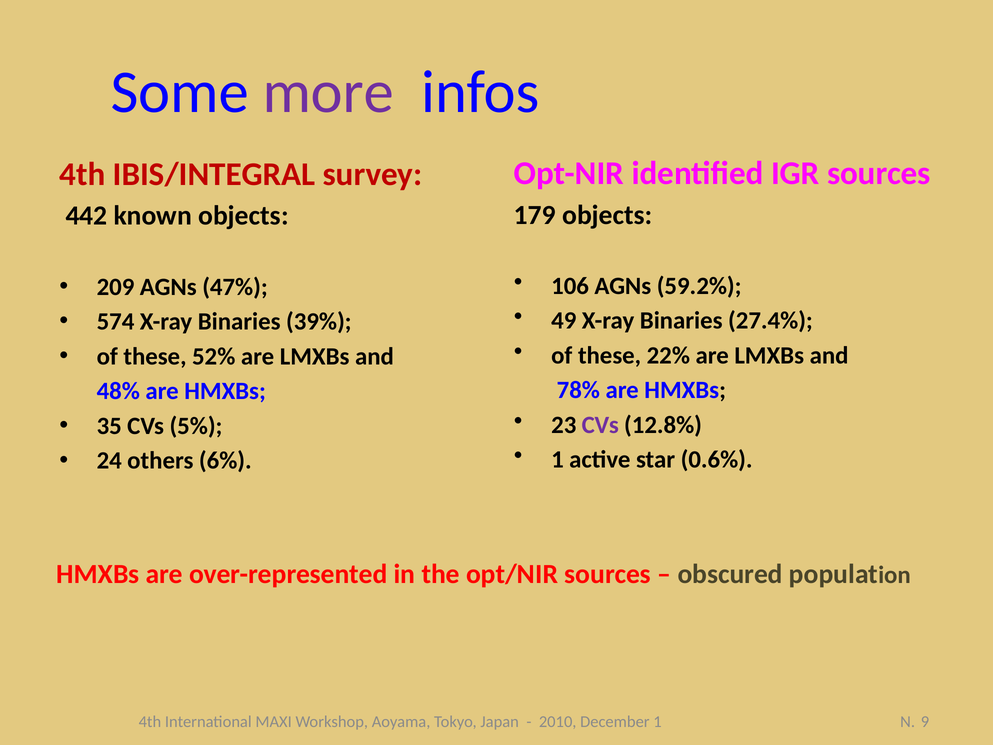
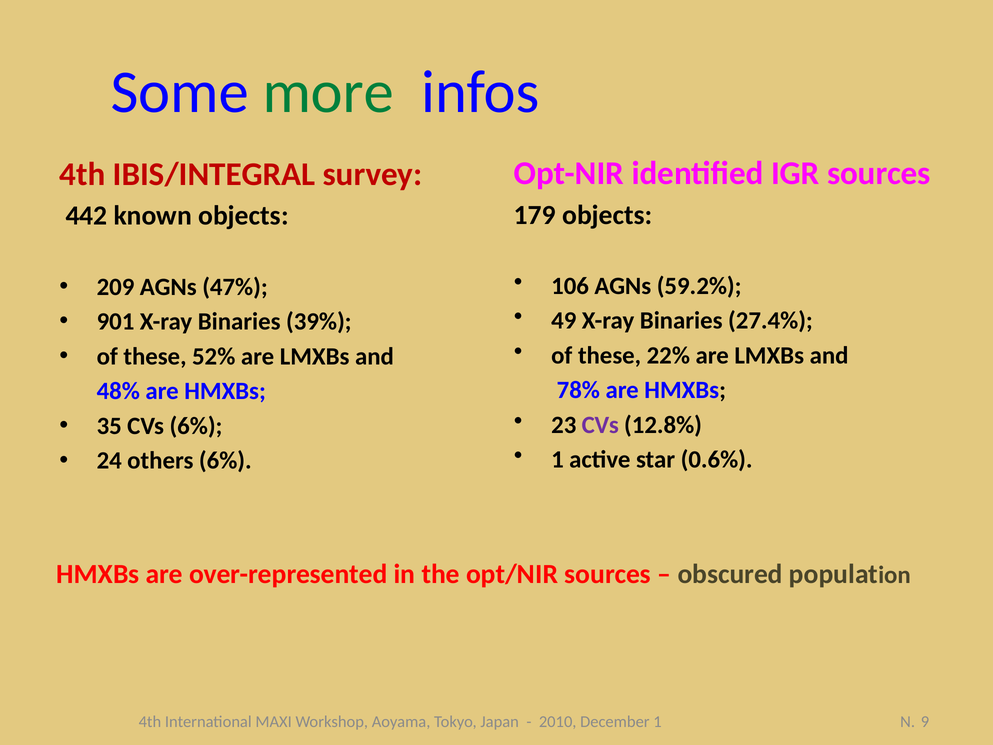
more colour: purple -> green
574: 574 -> 901
CVs 5%: 5% -> 6%
